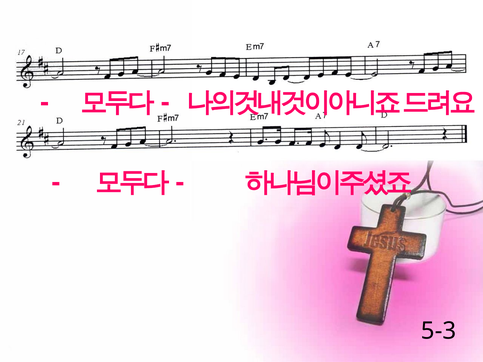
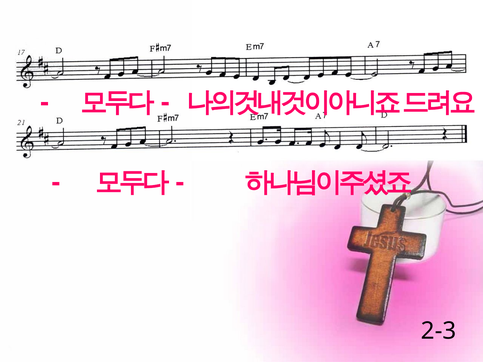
5-3: 5-3 -> 2-3
